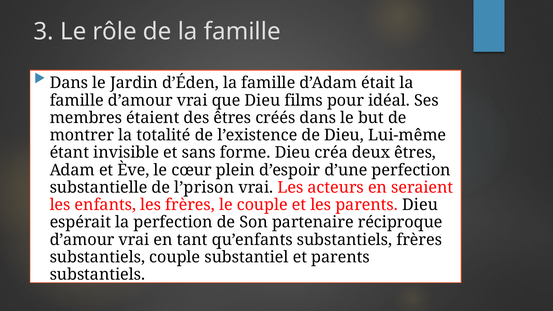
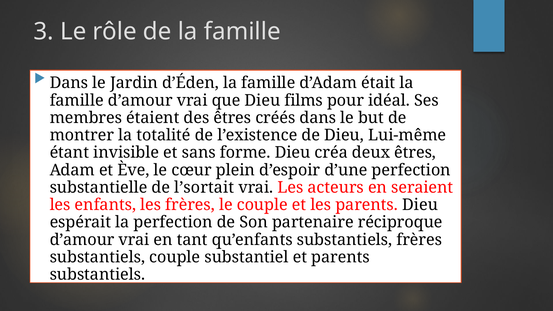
l’prison: l’prison -> l’sortait
